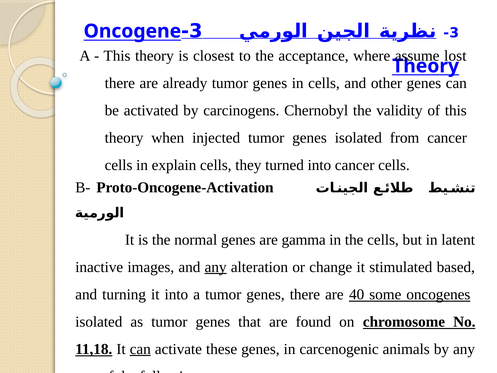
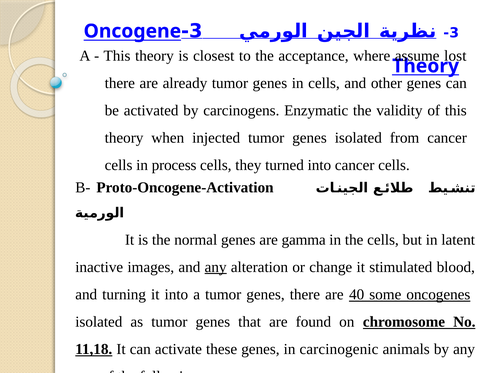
Chernobyl: Chernobyl -> Enzymatic
explain: explain -> process
based: based -> blood
can at (140, 349) underline: present -> none
carcenogenic: carcenogenic -> carcinogenic
